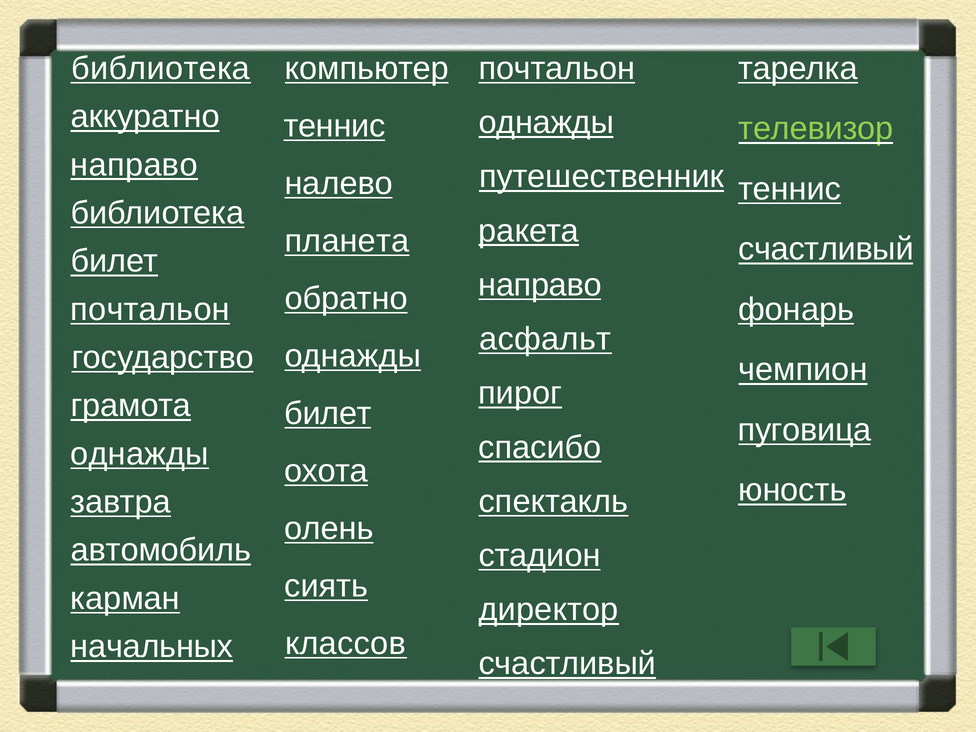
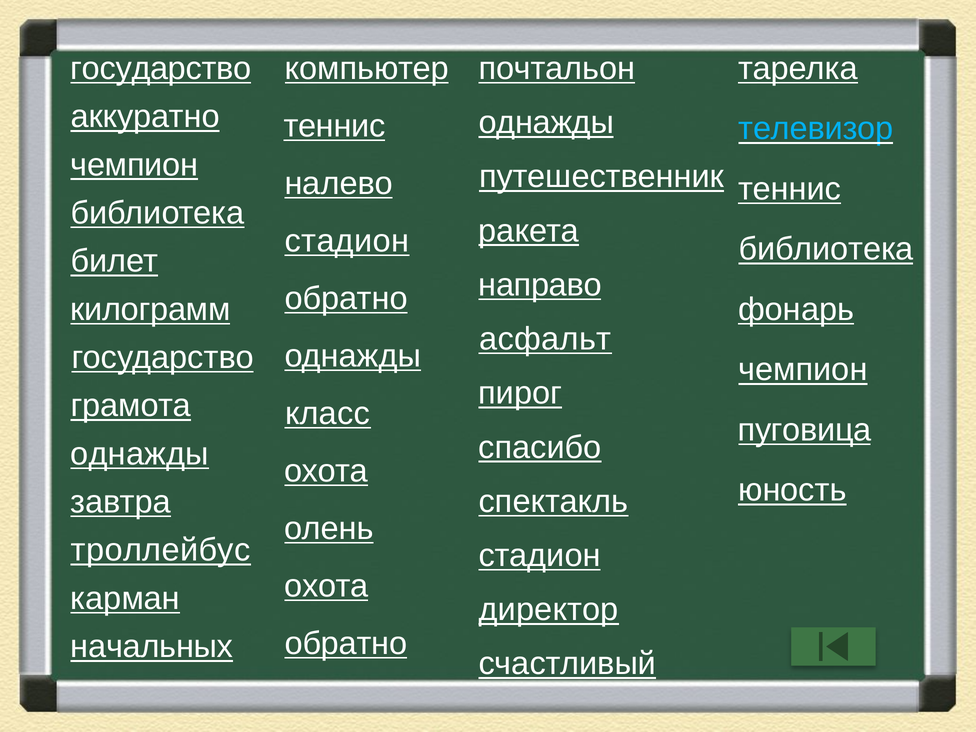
библиотека at (161, 68): библиотека -> государство
телевизор colour: light green -> light blue
направо at (134, 165): направо -> чемпион
планета at (347, 241): планета -> стадион
счастливый at (826, 249): счастливый -> библиотека
почтальон at (150, 309): почтальон -> килограмм
билет at (328, 413): билет -> класс
автомобиль: автомобиль -> троллейбус
сиять at (326, 586): сиять -> охота
классов at (346, 643): классов -> обратно
